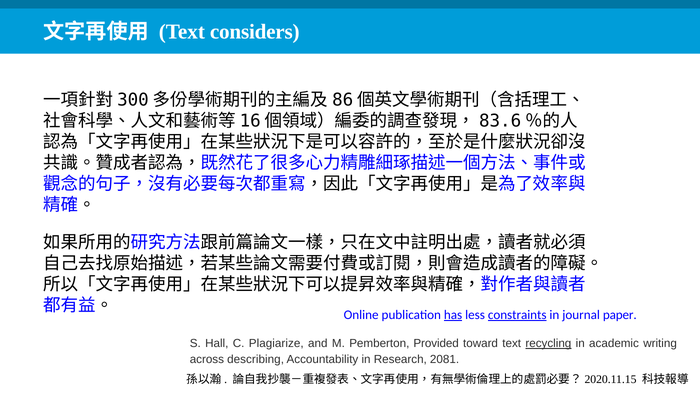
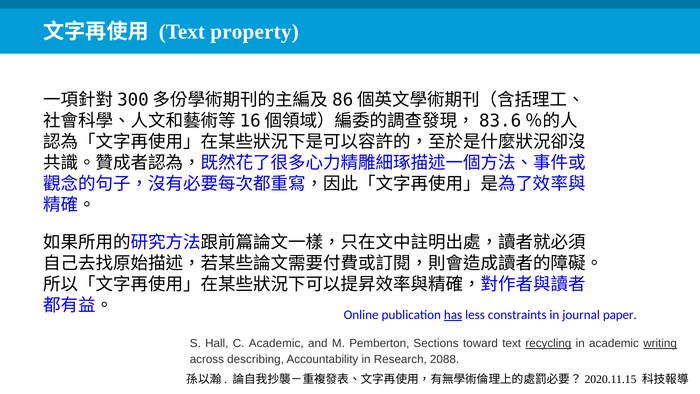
considers: considers -> property
constraints underline: present -> none
C Plagiarize: Plagiarize -> Academic
Provided: Provided -> Sections
writing underline: none -> present
2081: 2081 -> 2088
